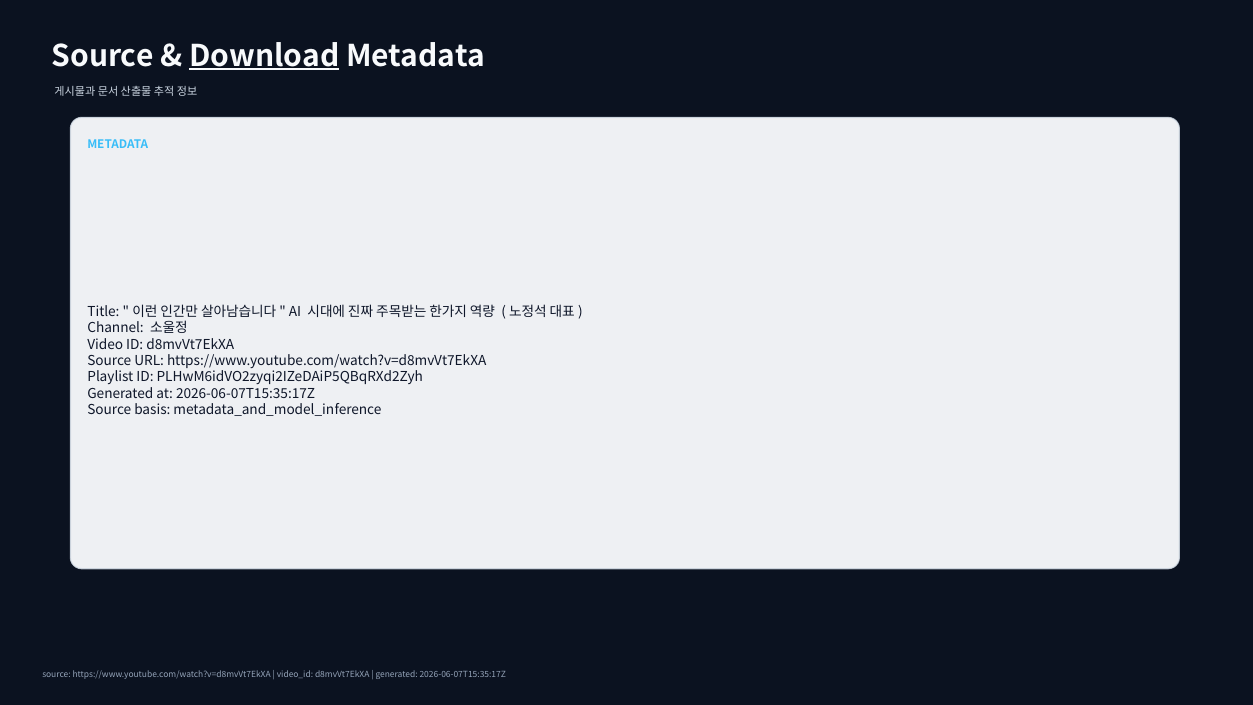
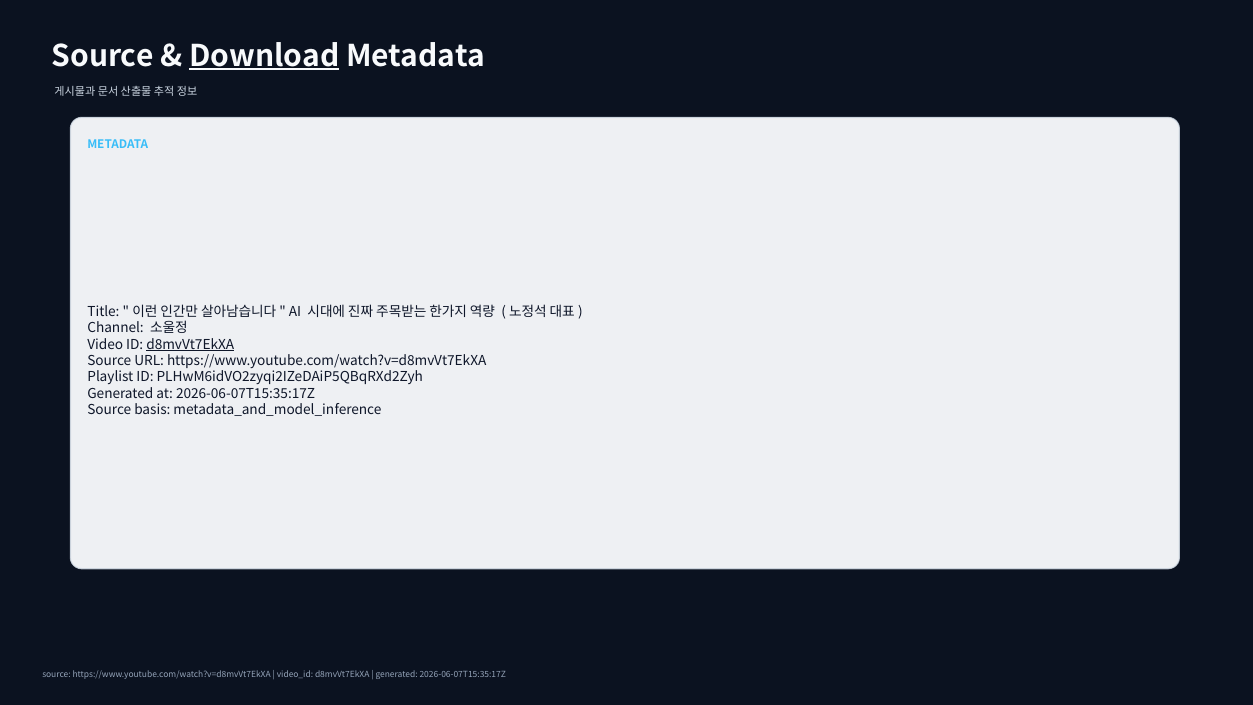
d8mvVt7EkXA at (190, 344) underline: none -> present
